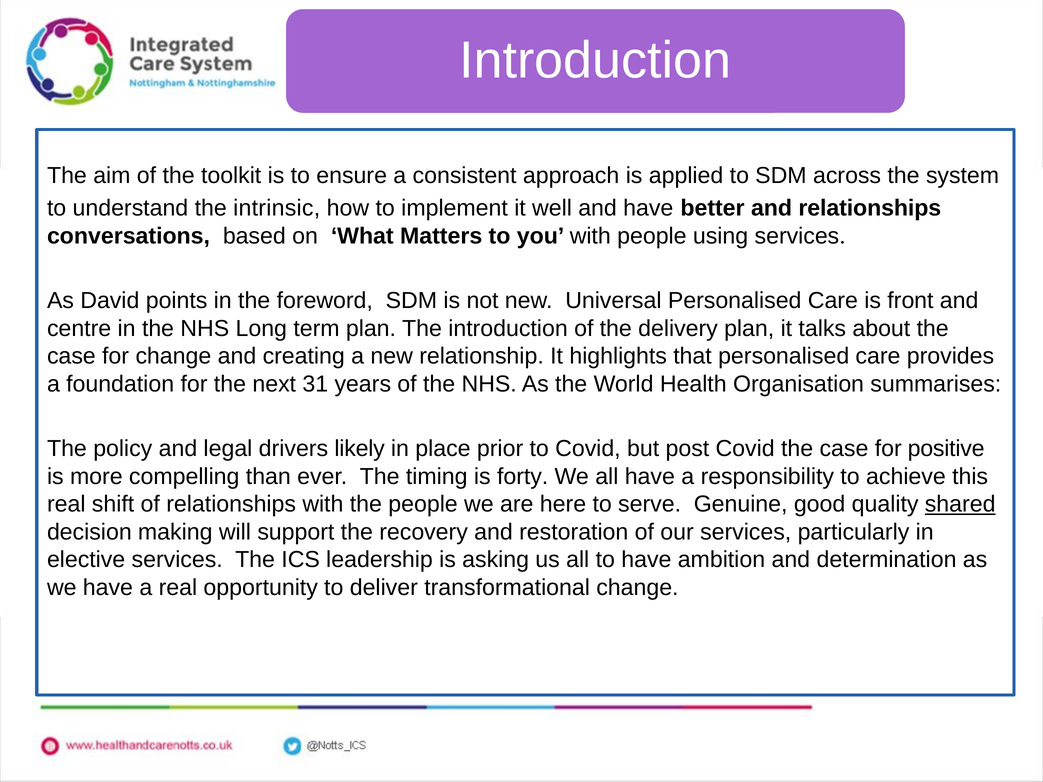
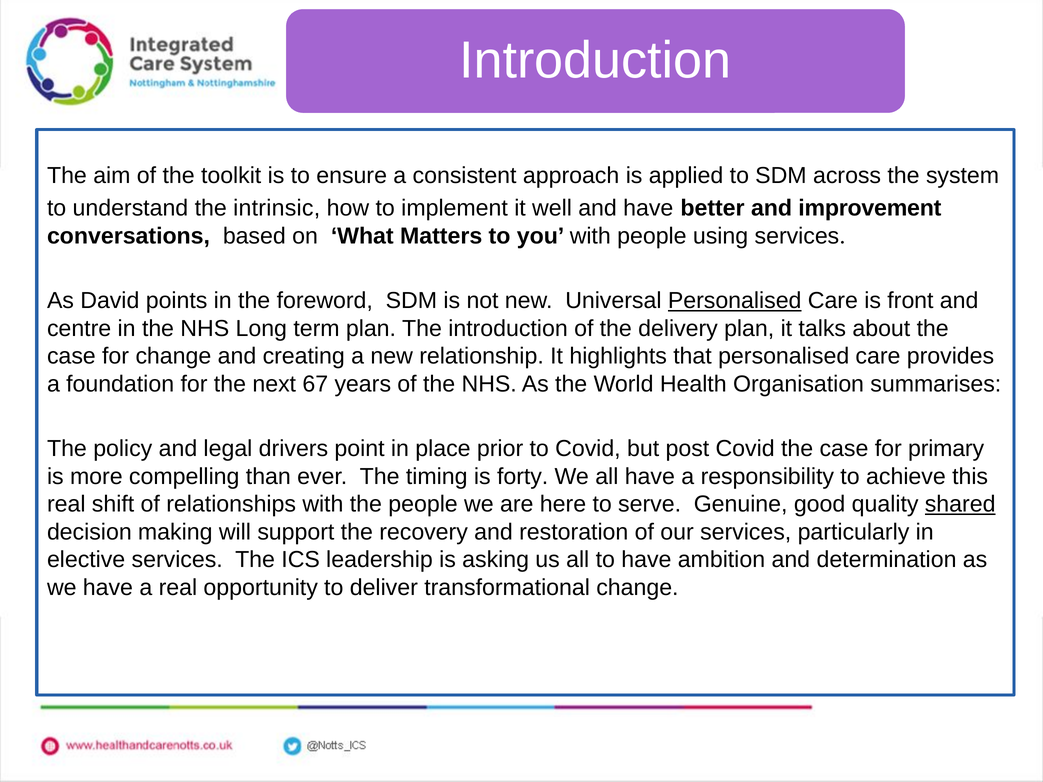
and relationships: relationships -> improvement
Personalised at (735, 301) underline: none -> present
31: 31 -> 67
likely: likely -> point
positive: positive -> primary
